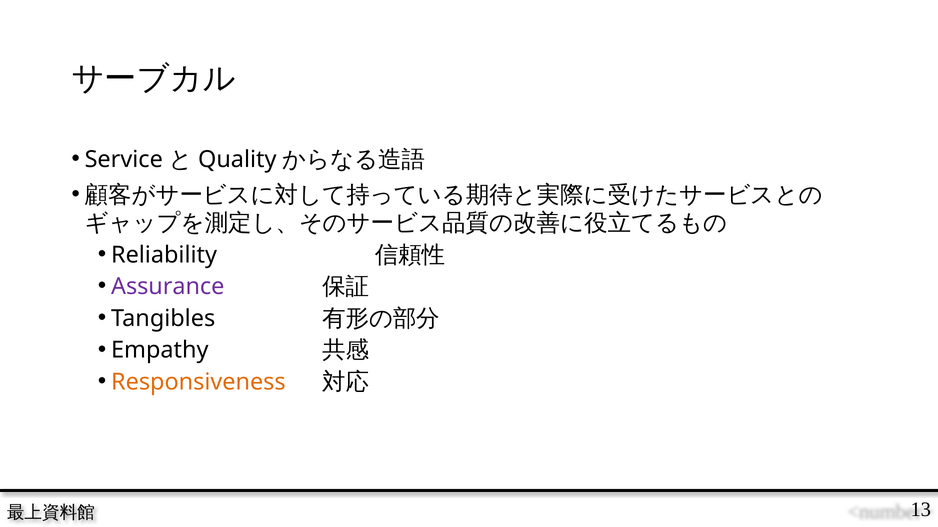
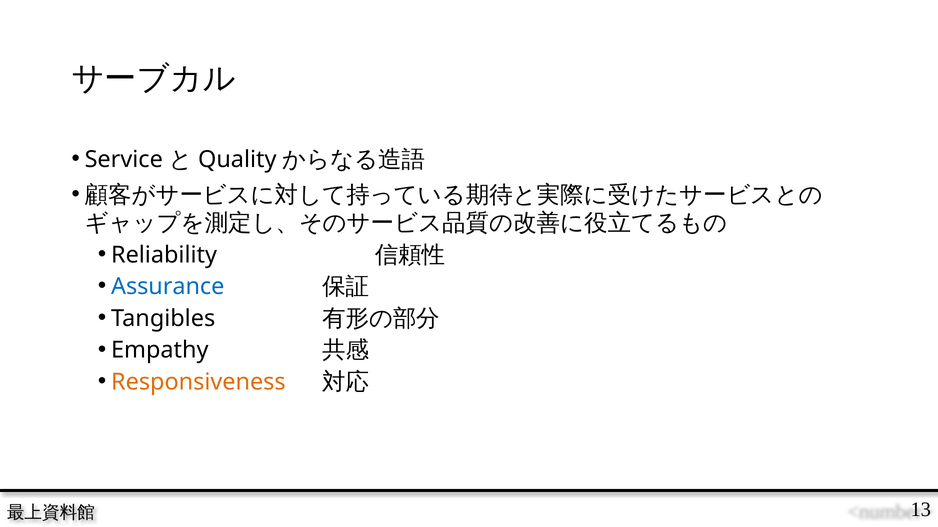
Assurance colour: purple -> blue
